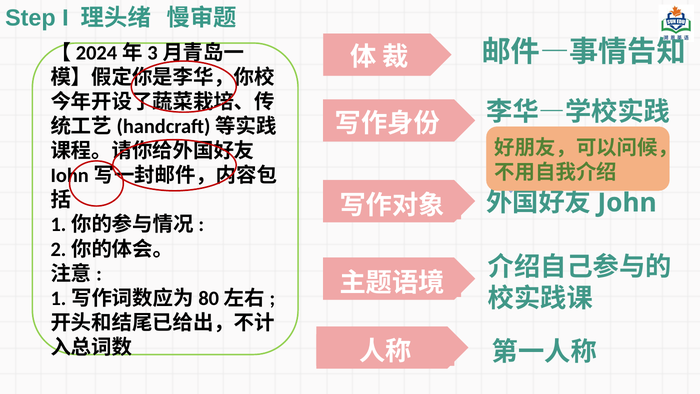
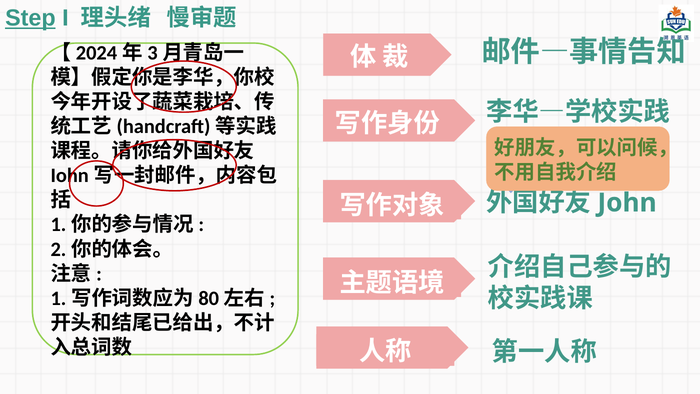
Step underline: none -> present
